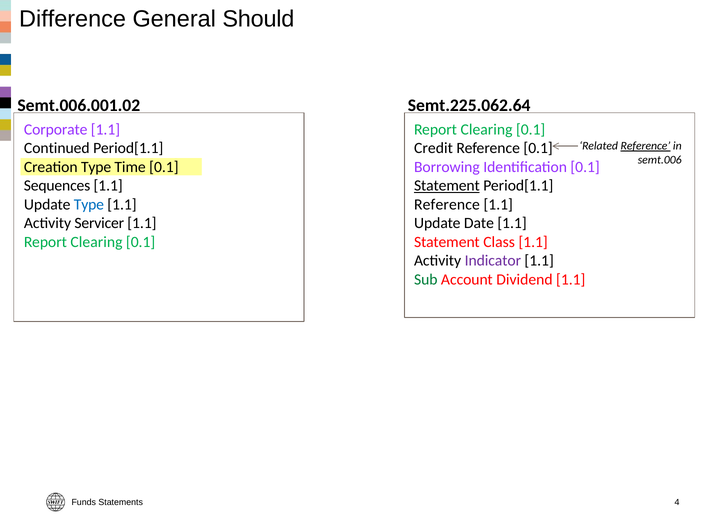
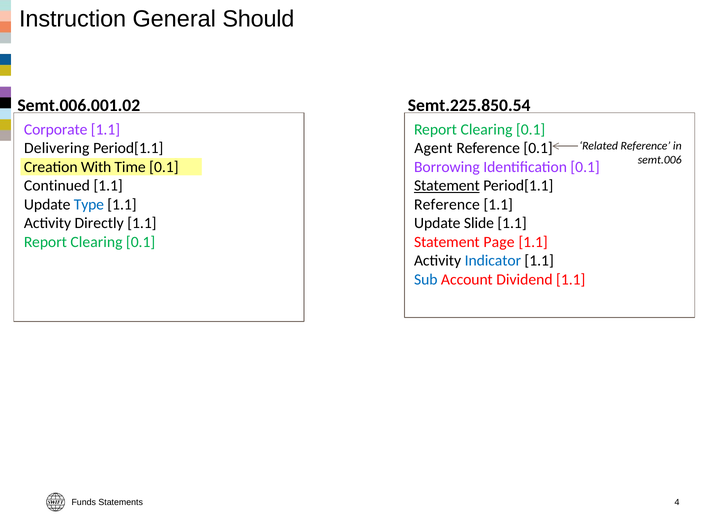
Difference: Difference -> Instruction
Semt.225.062.64: Semt.225.062.64 -> Semt.225.850.54
Reference at (645, 146) underline: present -> none
Continued: Continued -> Delivering
Credit: Credit -> Agent
Creation Type: Type -> With
Sequences: Sequences -> Continued
Date: Date -> Slide
Servicer: Servicer -> Directly
Class: Class -> Page
Indicator colour: purple -> blue
Sub colour: green -> blue
